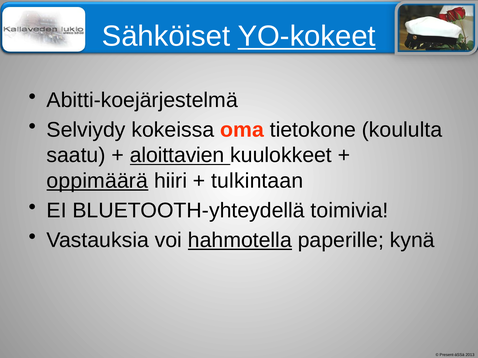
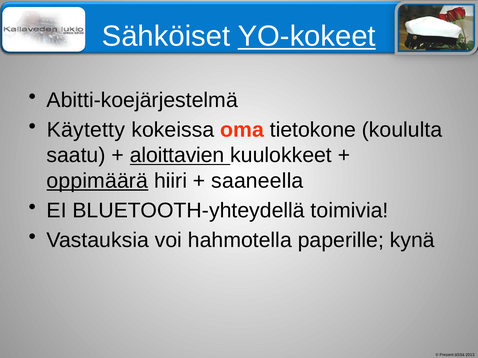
Selviydy: Selviydy -> Käytetty
tulkintaan: tulkintaan -> saaneella
hahmotella underline: present -> none
